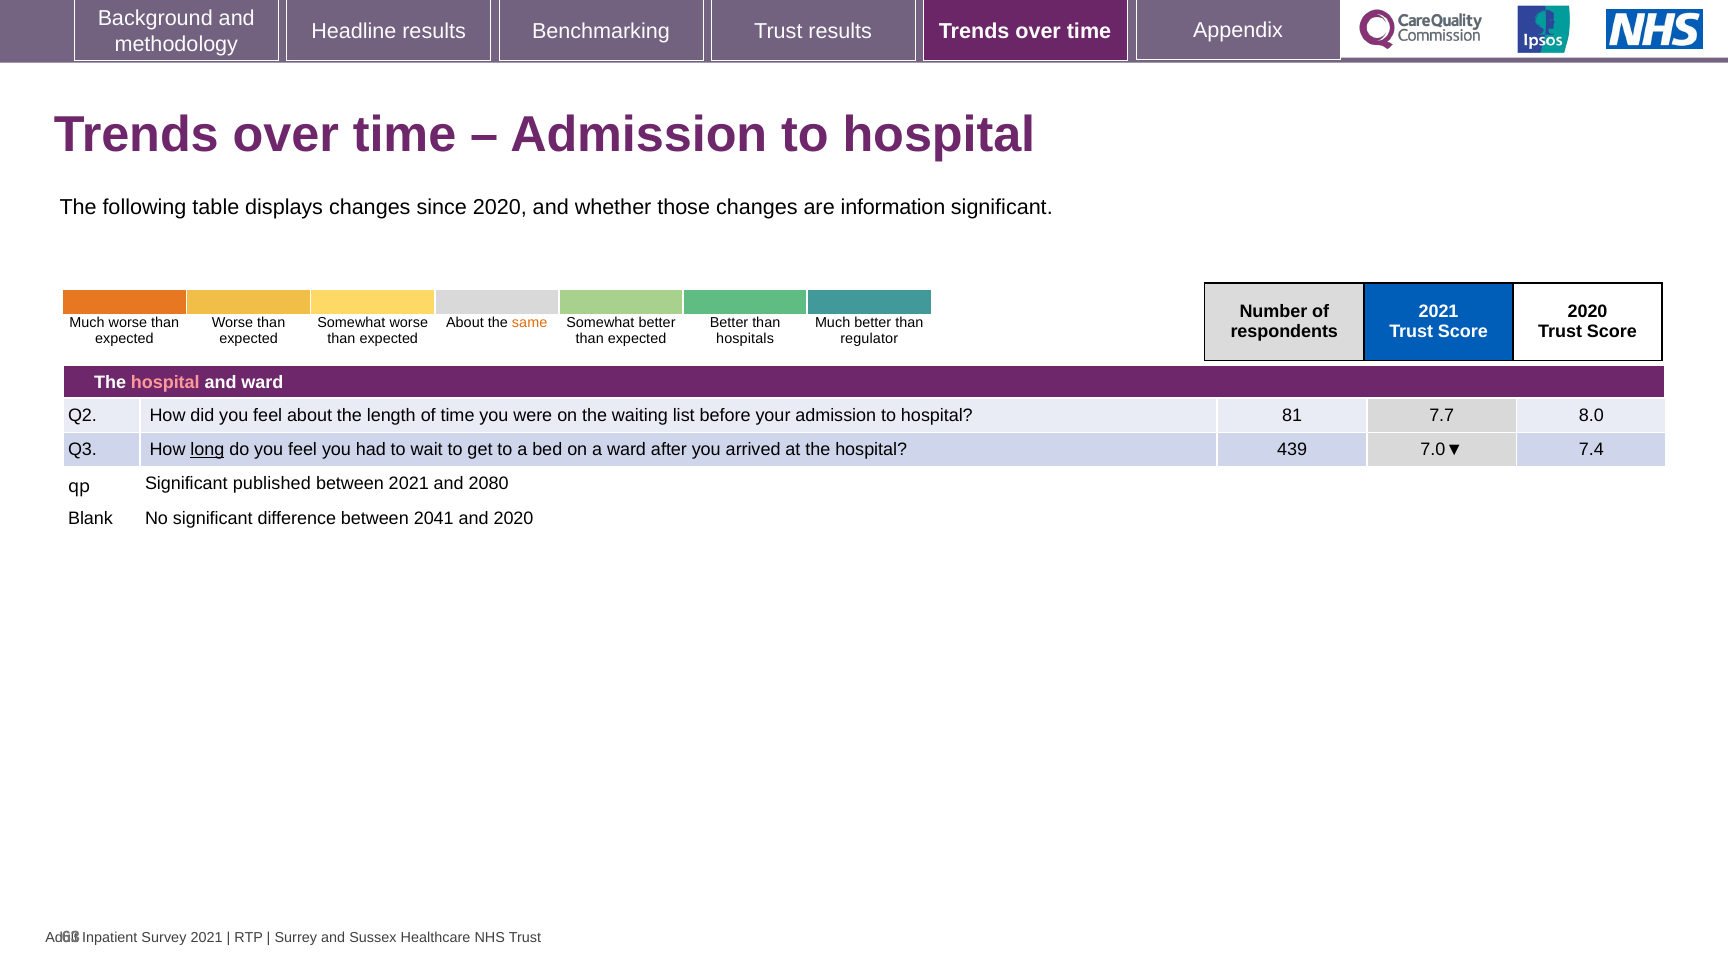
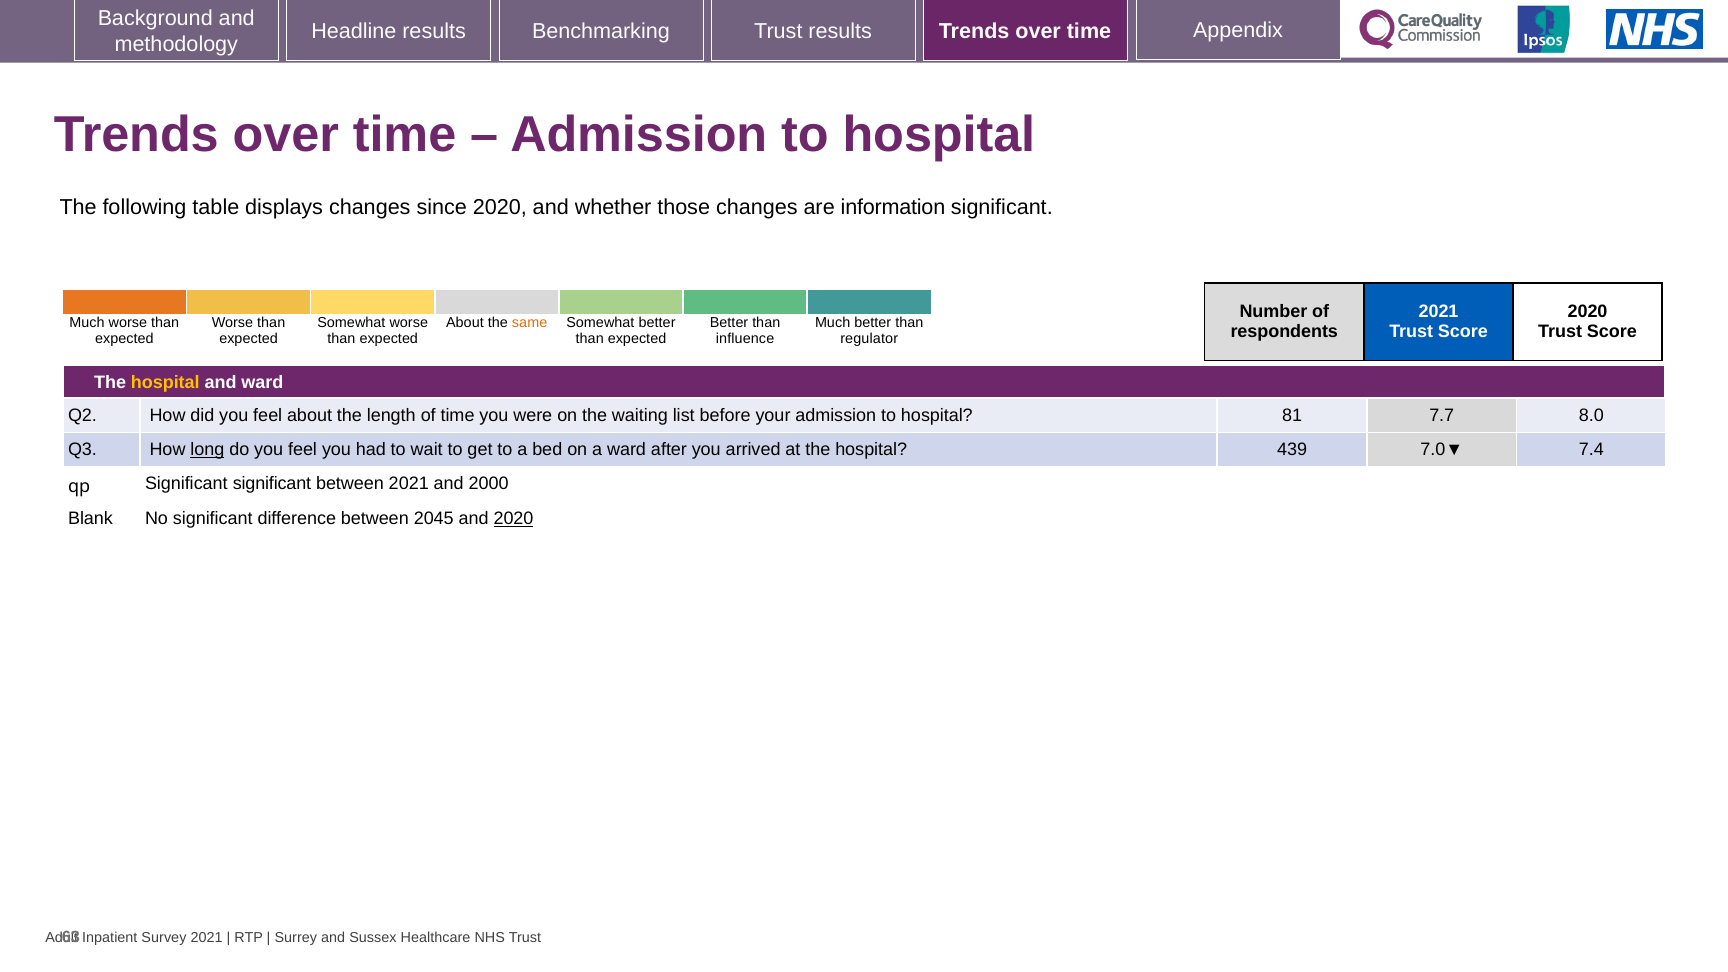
hospitals: hospitals -> influence
hospital at (165, 382) colour: pink -> yellow
Significant published: published -> significant
2080: 2080 -> 2000
2041: 2041 -> 2045
2020 at (513, 519) underline: none -> present
